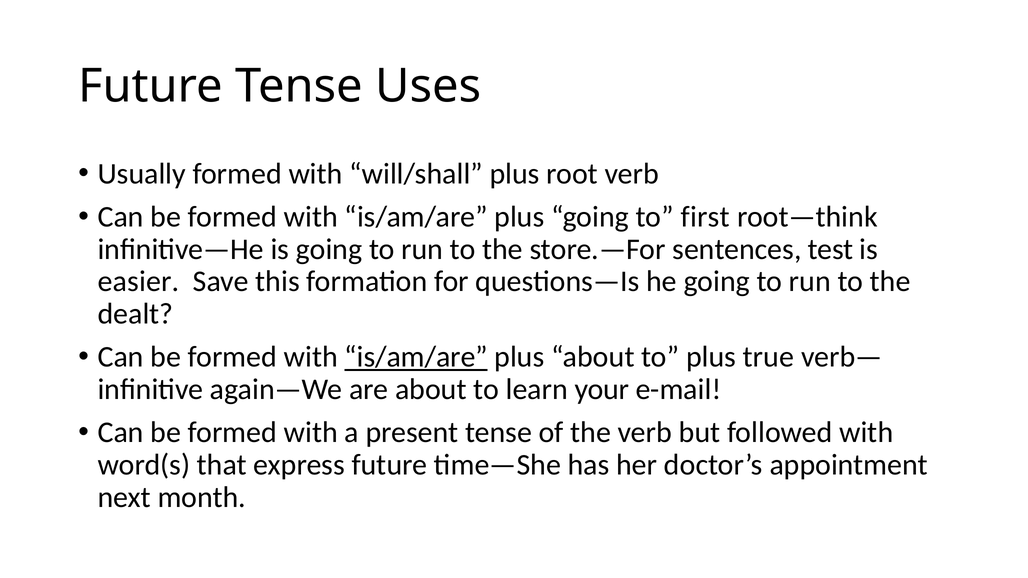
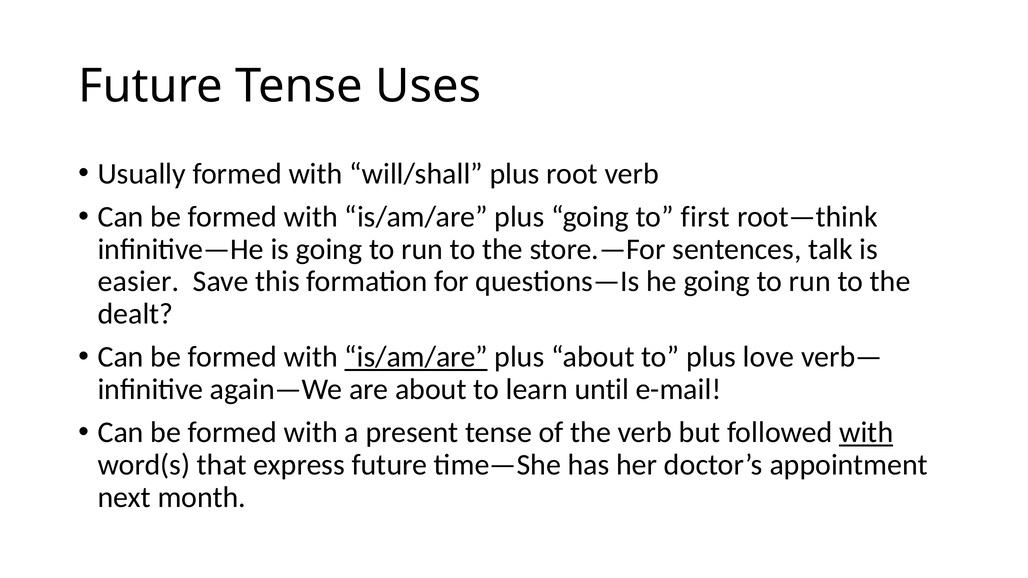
test: test -> talk
true: true -> love
your: your -> until
with at (866, 433) underline: none -> present
